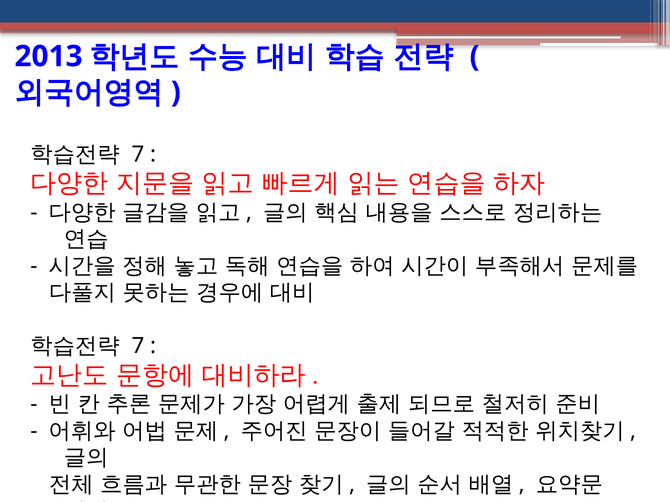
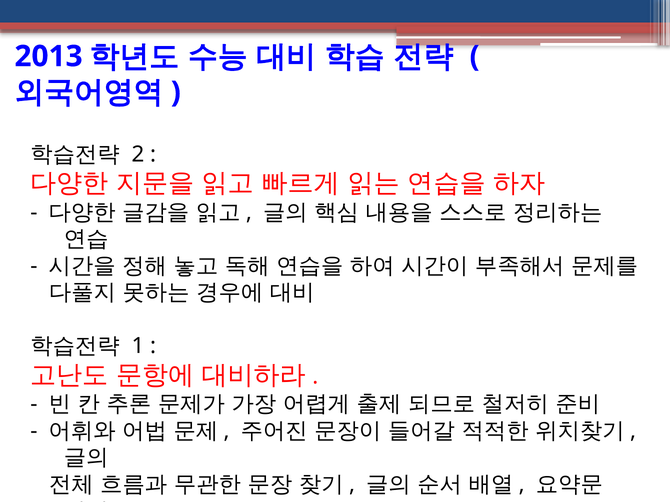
7 at (138, 154): 7 -> 2
7 at (138, 346): 7 -> 1
